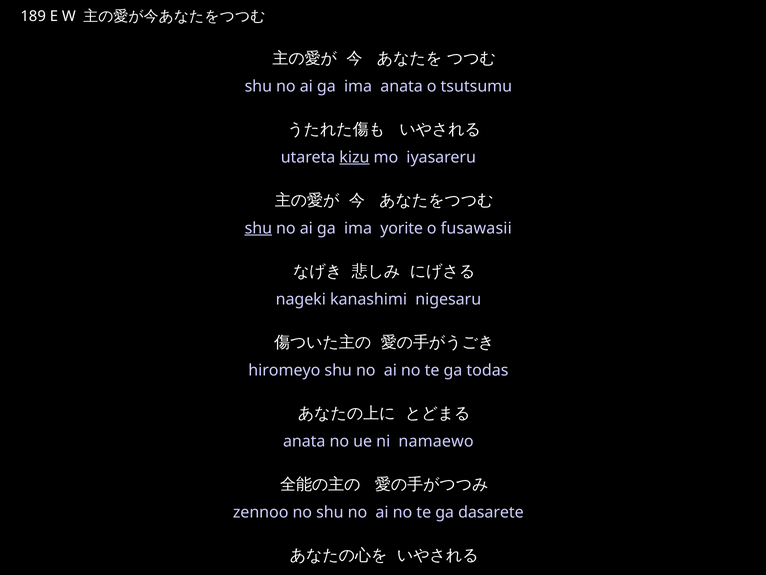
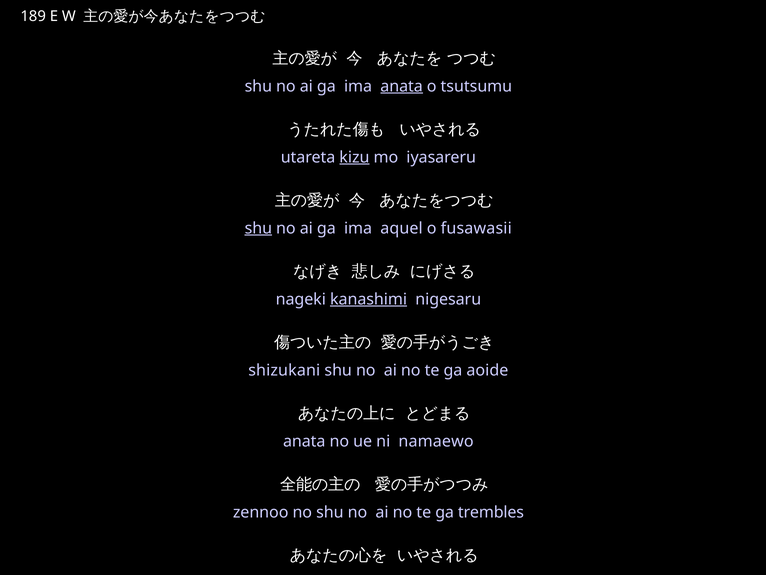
anata at (402, 86) underline: none -> present
yorite: yorite -> aquel
kanashimi underline: none -> present
hiromeyo: hiromeyo -> shizukani
todas: todas -> aoide
dasarete: dasarete -> trembles
